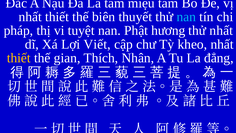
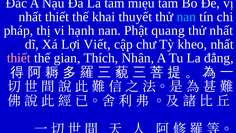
biên: biên -> khai
tuyệt: tuyệt -> hạnh
hương: hương -> quang
thiết at (19, 58) colour: yellow -> pink
